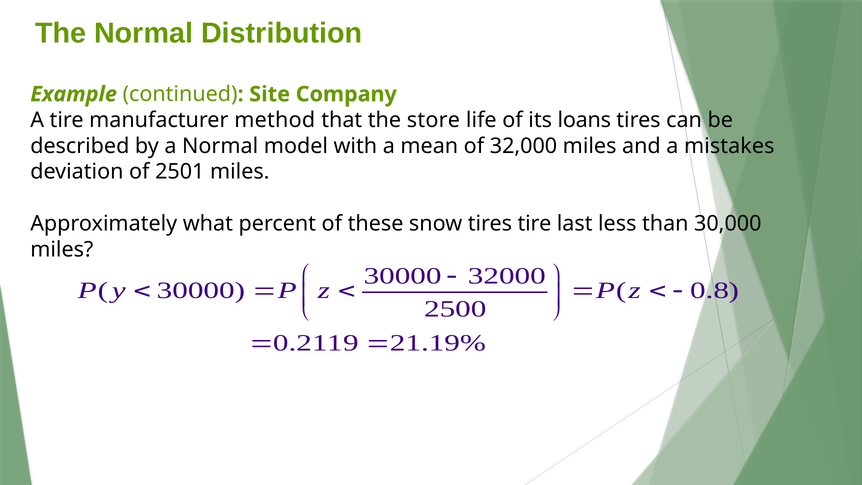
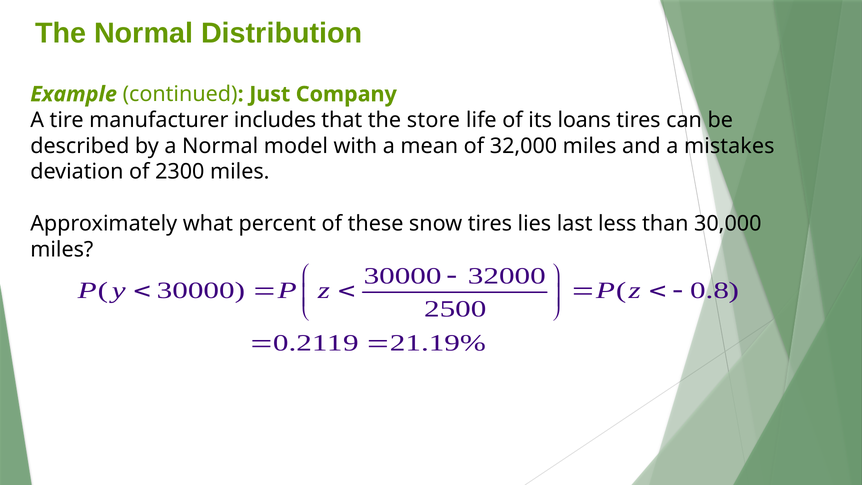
Site: Site -> Just
method: method -> includes
2501: 2501 -> 2300
tires tire: tire -> lies
